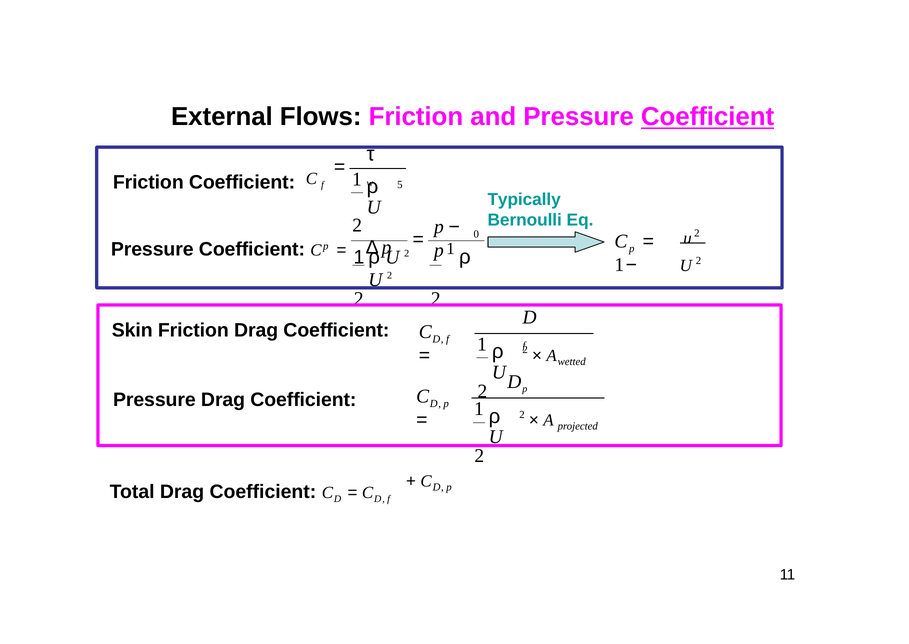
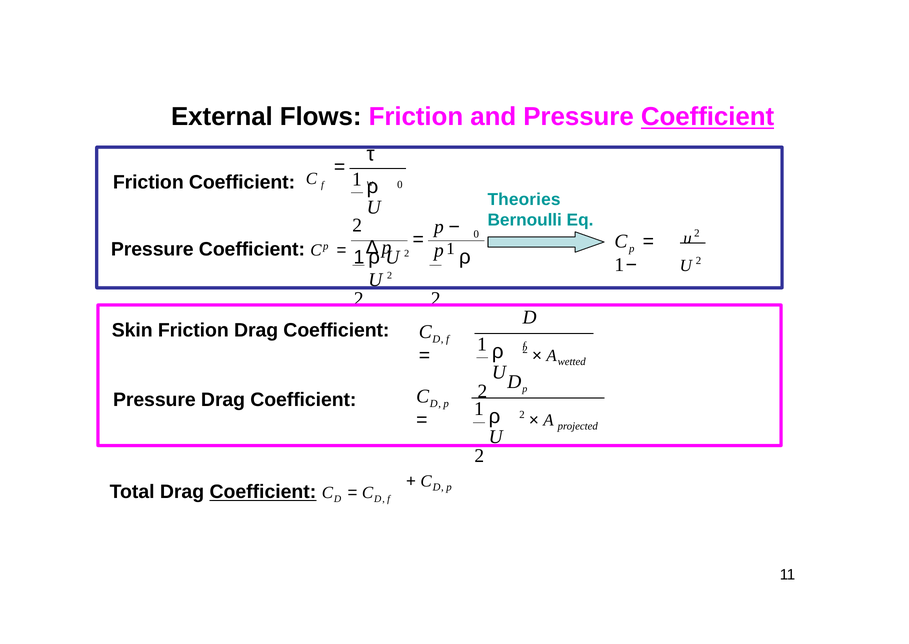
f 5: 5 -> 0
Typically: Typically -> Theories
Coefficient at (263, 492) underline: none -> present
